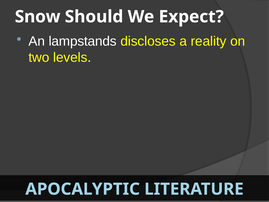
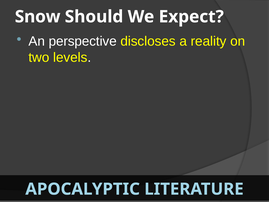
lampstands: lampstands -> perspective
